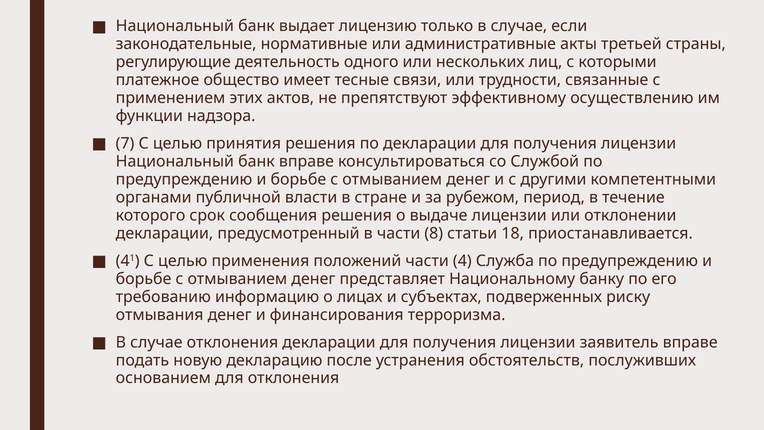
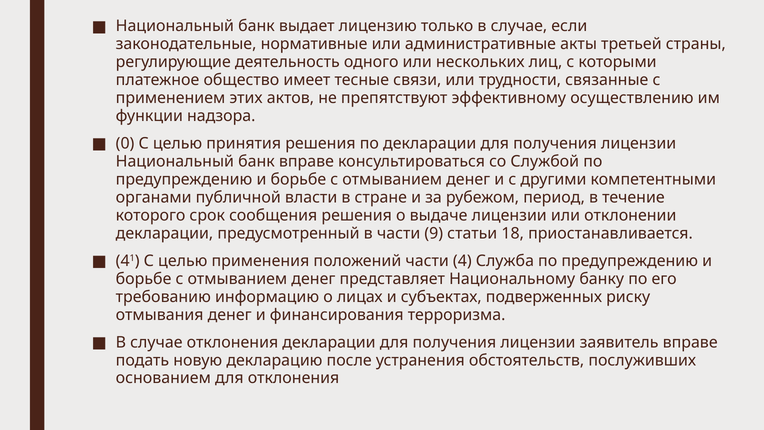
7: 7 -> 0
8: 8 -> 9
